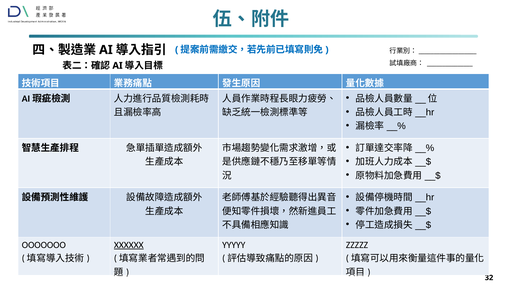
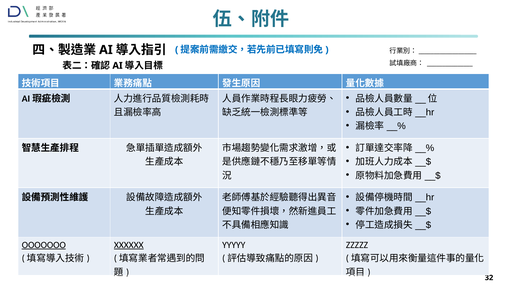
OOOOOOO underline: none -> present
